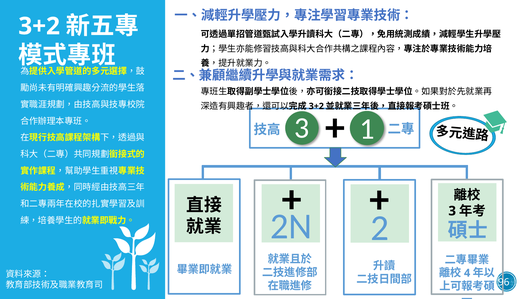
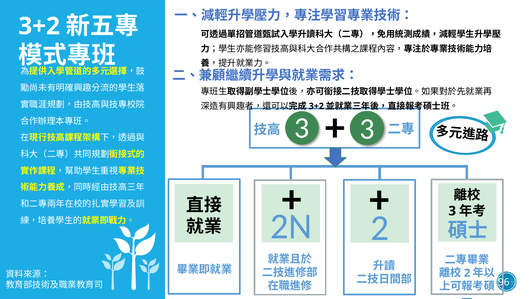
3 1: 1 -> 3
4 at (467, 273): 4 -> 2
